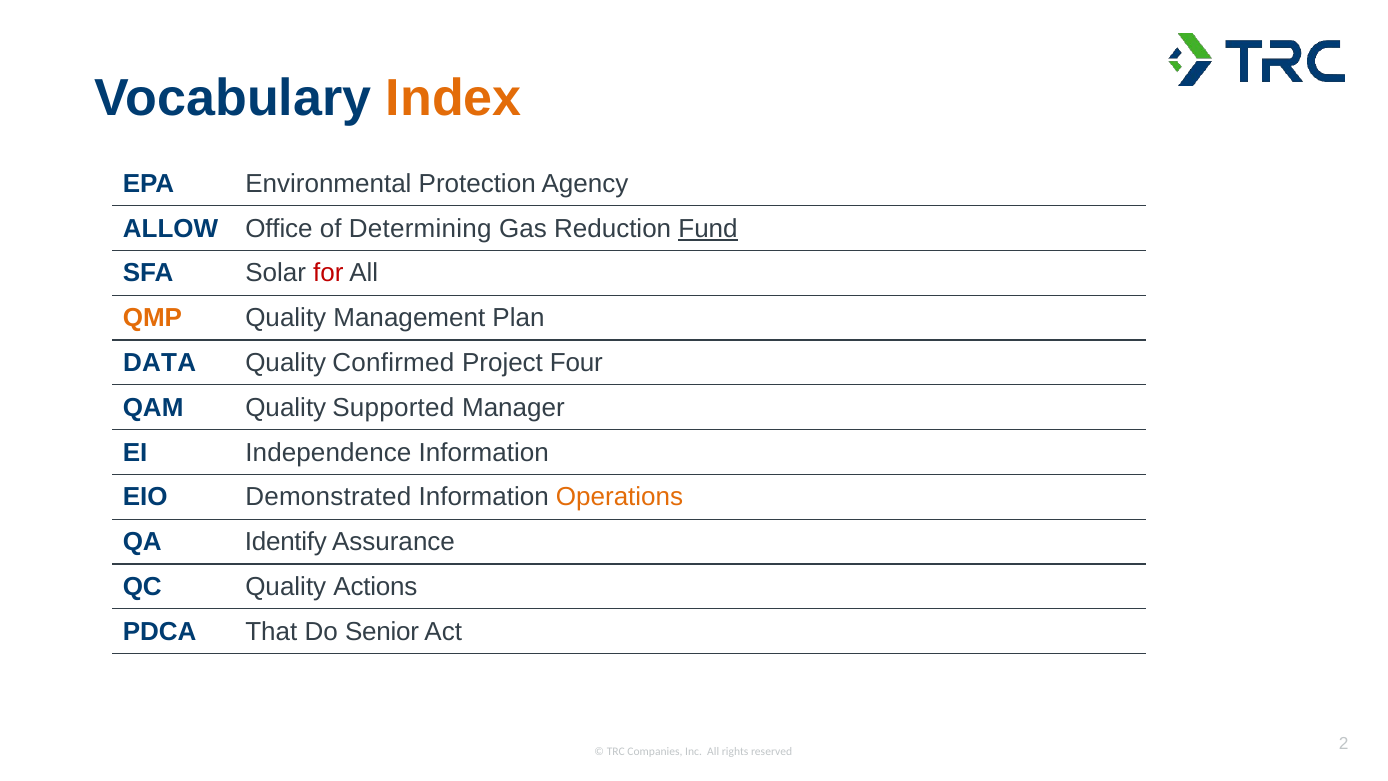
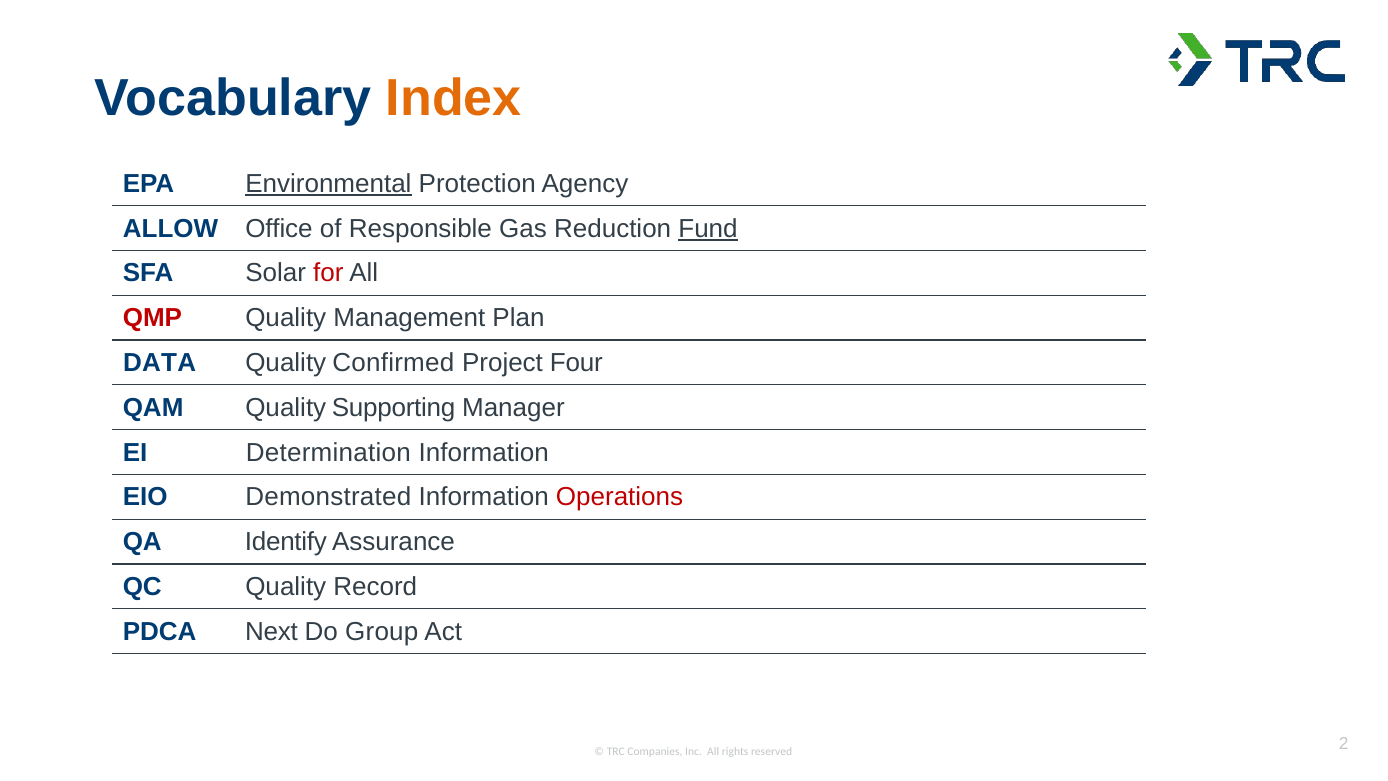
Environmental underline: none -> present
Determining: Determining -> Responsible
QMP colour: orange -> red
Supported: Supported -> Supporting
Independence: Independence -> Determination
Operations colour: orange -> red
Actions: Actions -> Record
That: That -> Next
Senior: Senior -> Group
